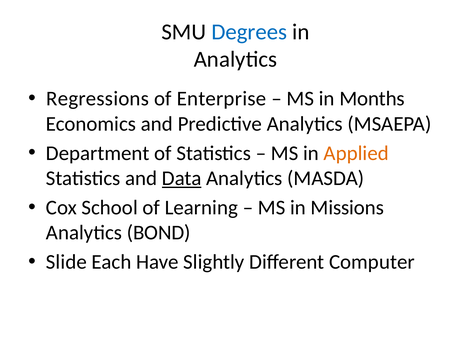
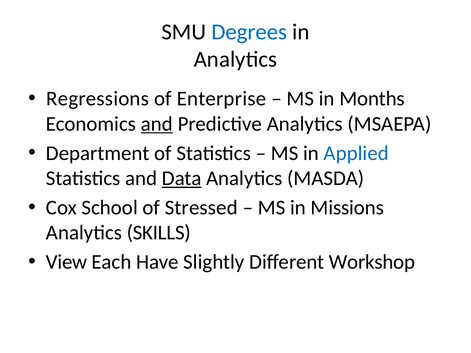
and at (157, 124) underline: none -> present
Applied colour: orange -> blue
Learning: Learning -> Stressed
BOND: BOND -> SKILLS
Slide: Slide -> View
Computer: Computer -> Workshop
